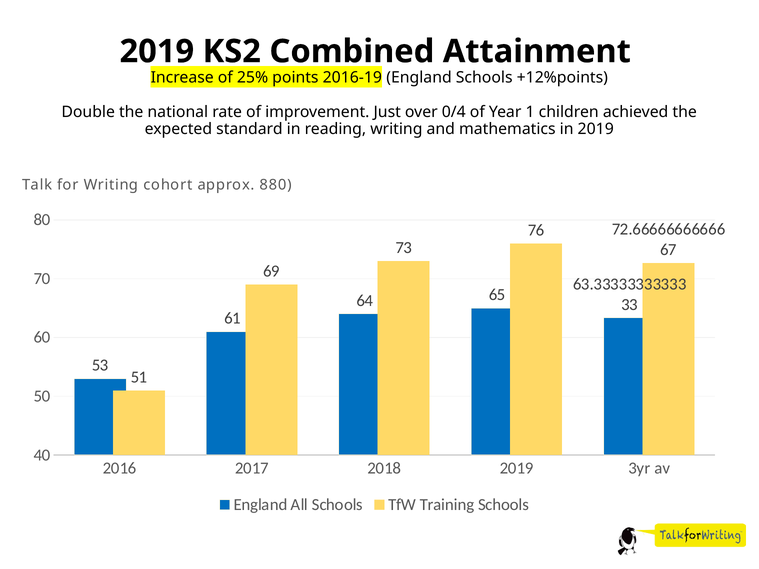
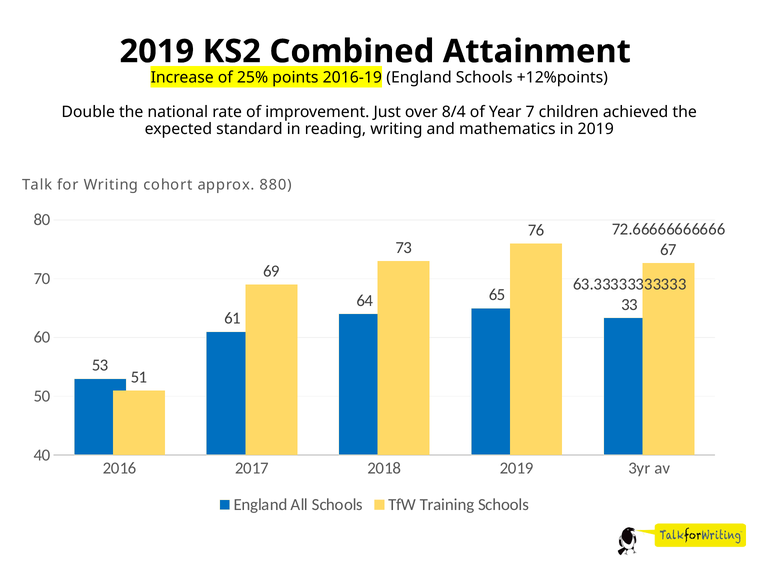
0/4: 0/4 -> 8/4
1: 1 -> 7
